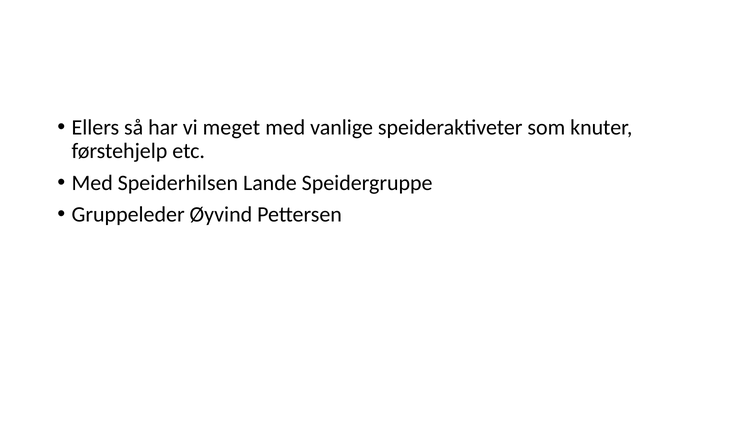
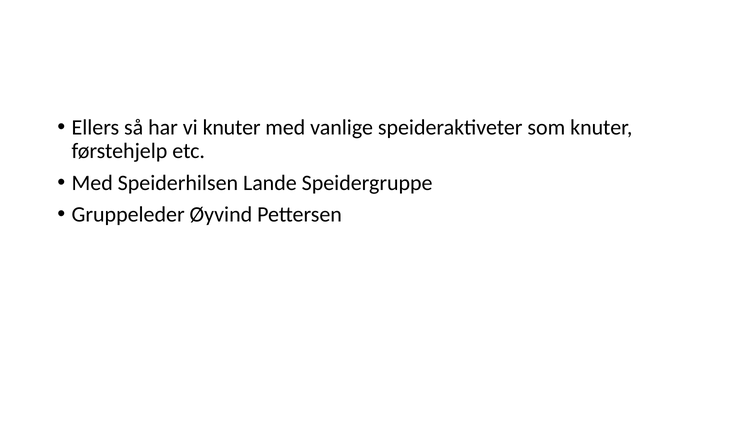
vi meget: meget -> knuter
